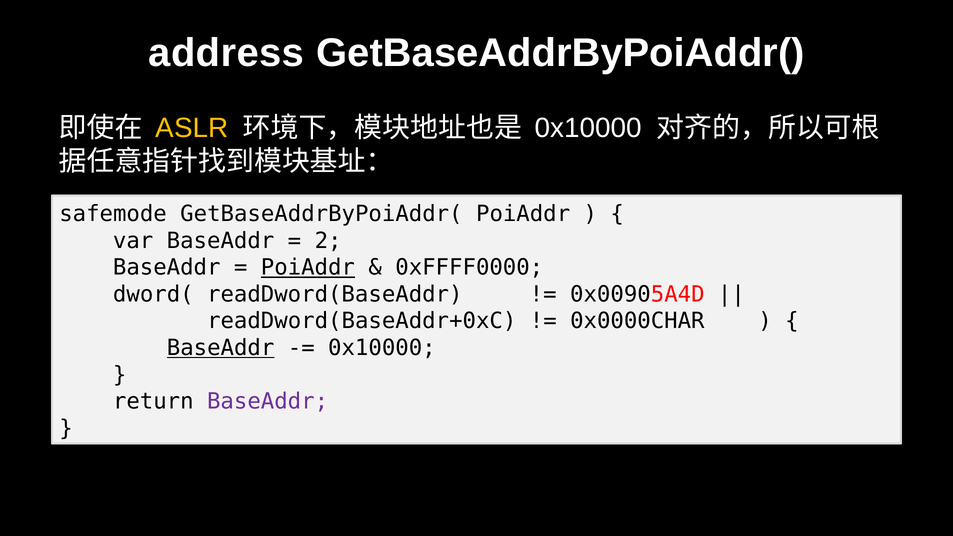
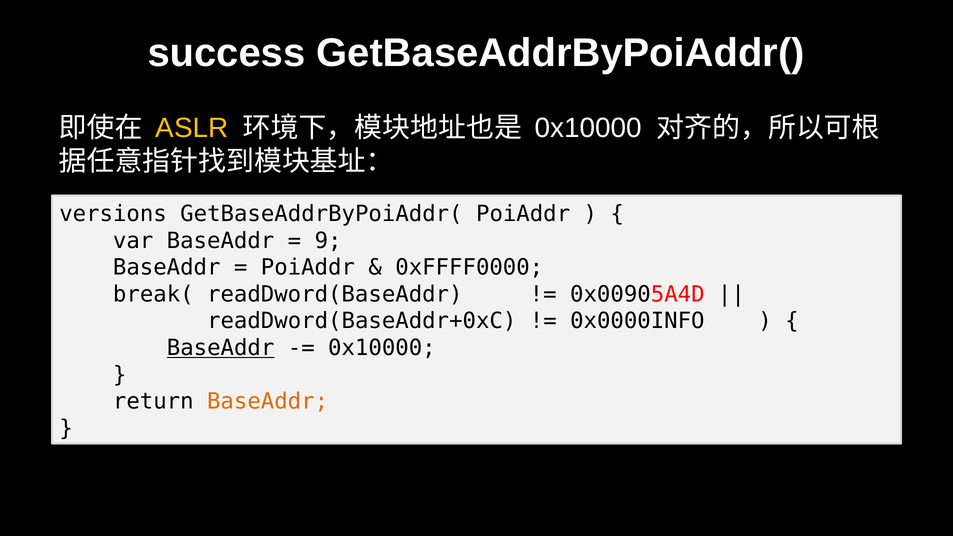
address: address -> success
safemode: safemode -> versions
2: 2 -> 9
PoiAddr at (308, 268) underline: present -> none
dword(: dword( -> break(
0x0000CHAR: 0x0000CHAR -> 0x0000INFO
BaseAddr at (268, 402) colour: purple -> orange
